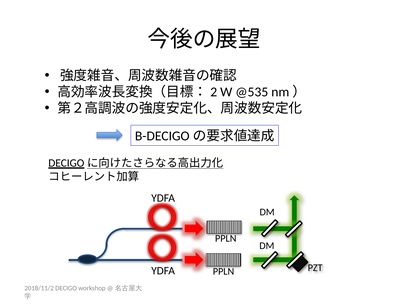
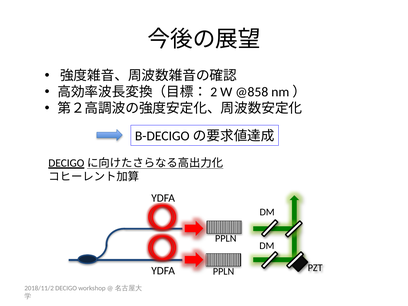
@535: @535 -> @858
